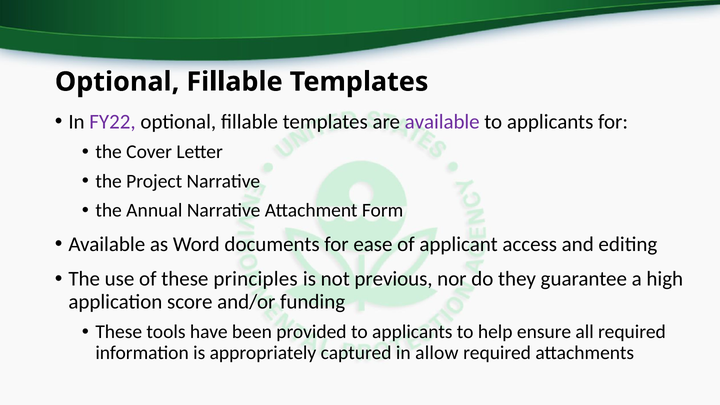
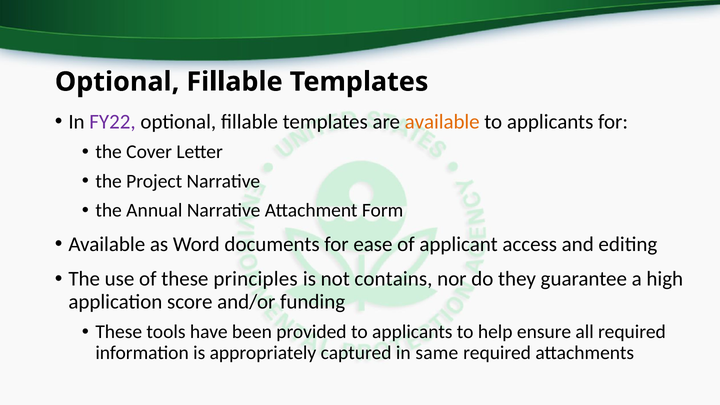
available at (442, 122) colour: purple -> orange
previous: previous -> contains
allow: allow -> same
